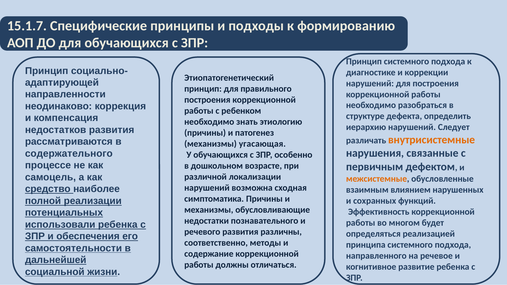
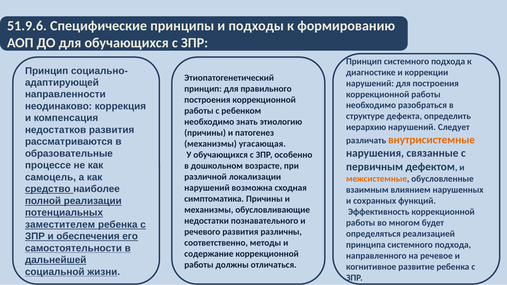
15.1.7: 15.1.7 -> 51.9.6
содержательного: содержательного -> образовательные
использовали: использовали -> заместителем
